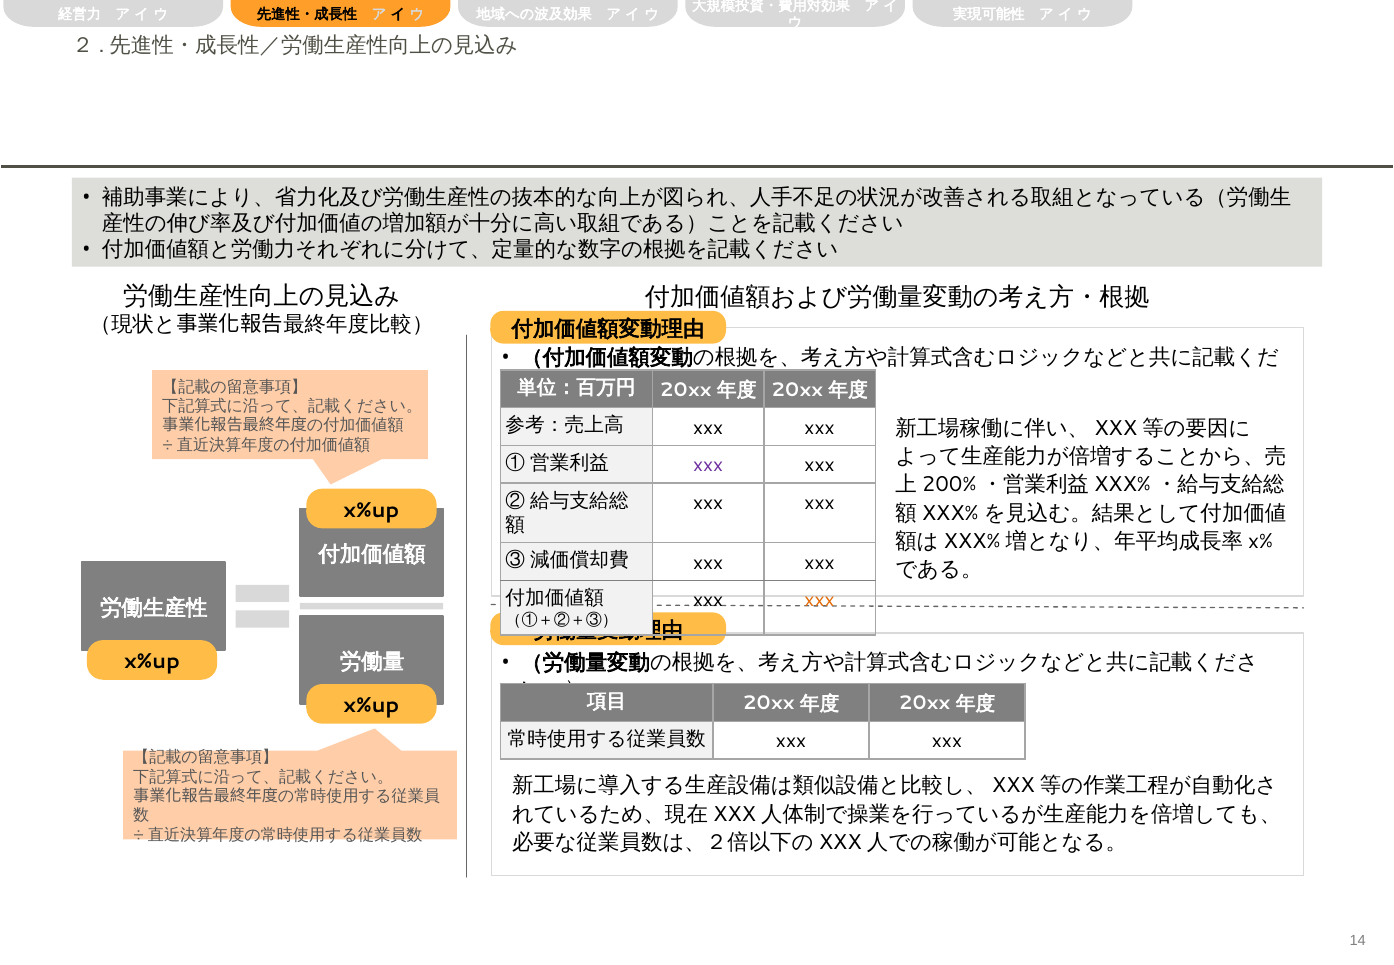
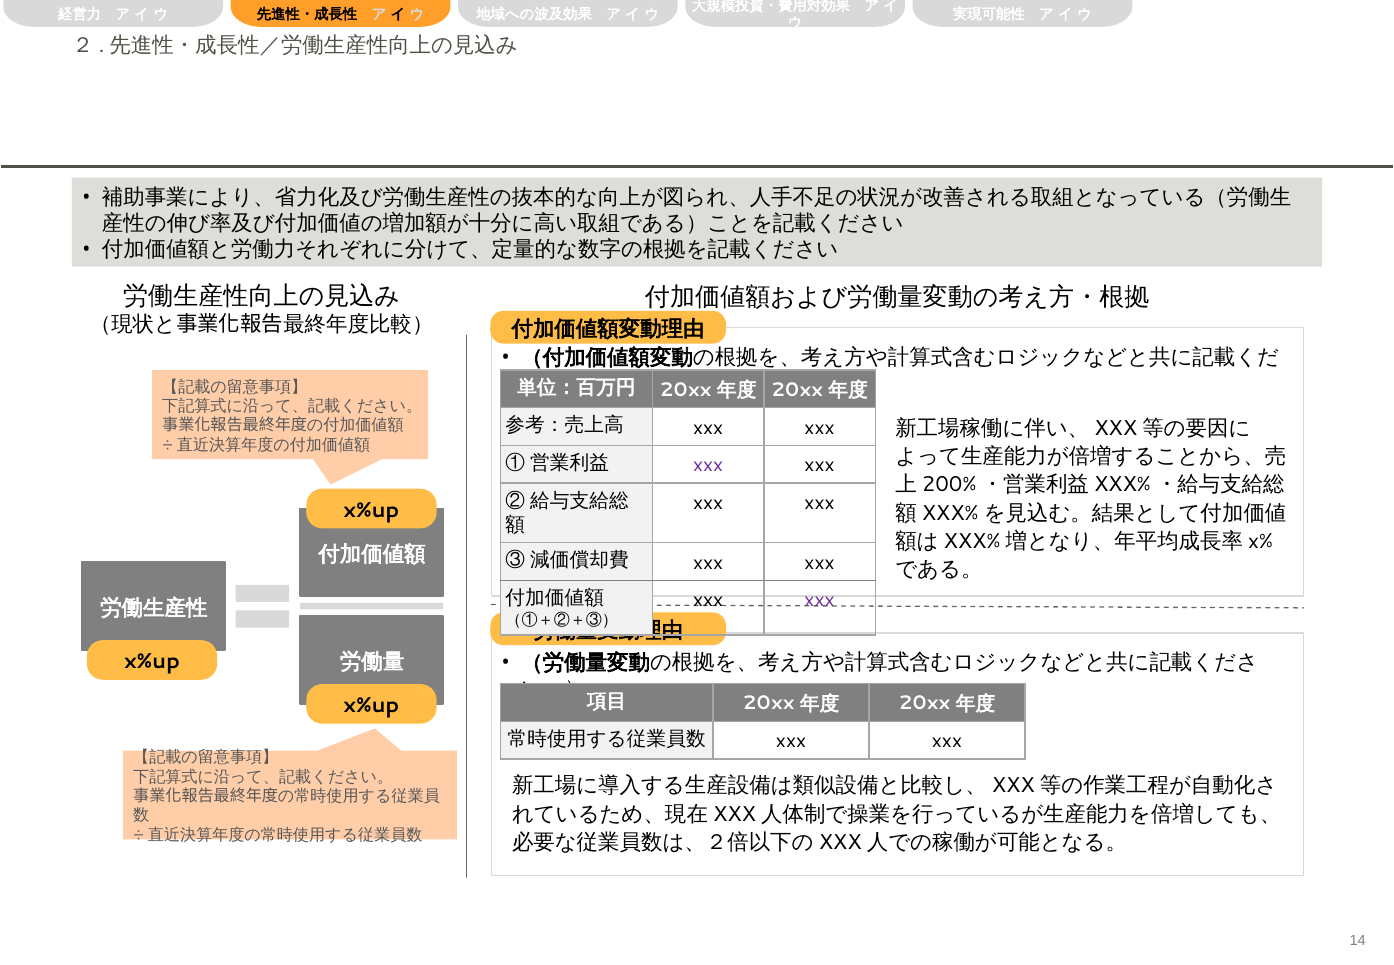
xxx at (820, 600) colour: orange -> purple
